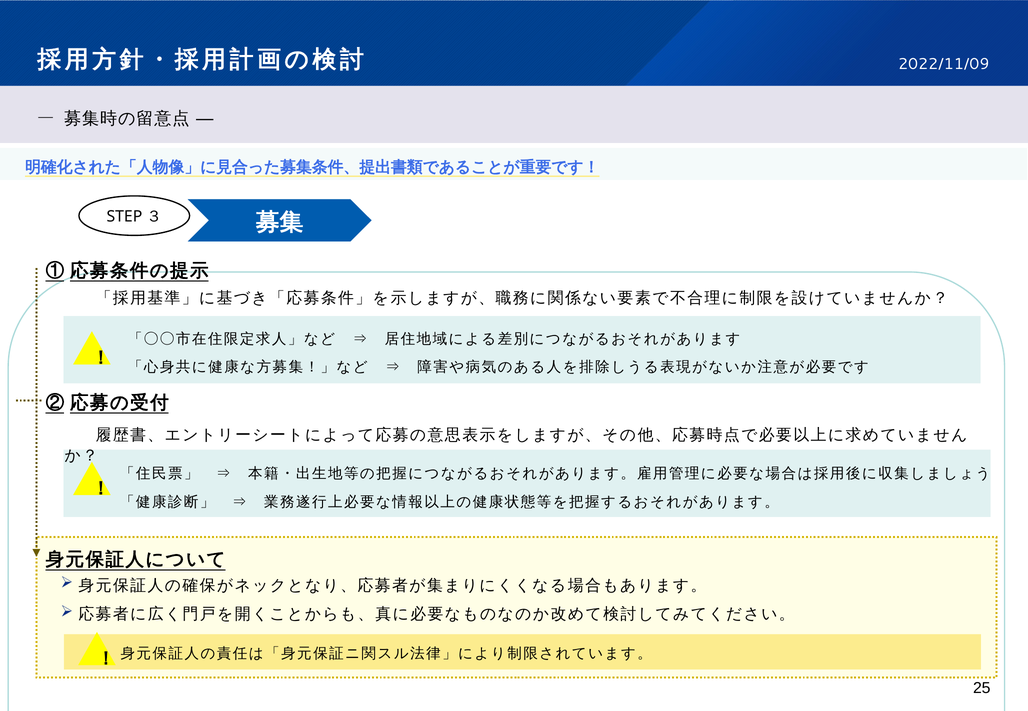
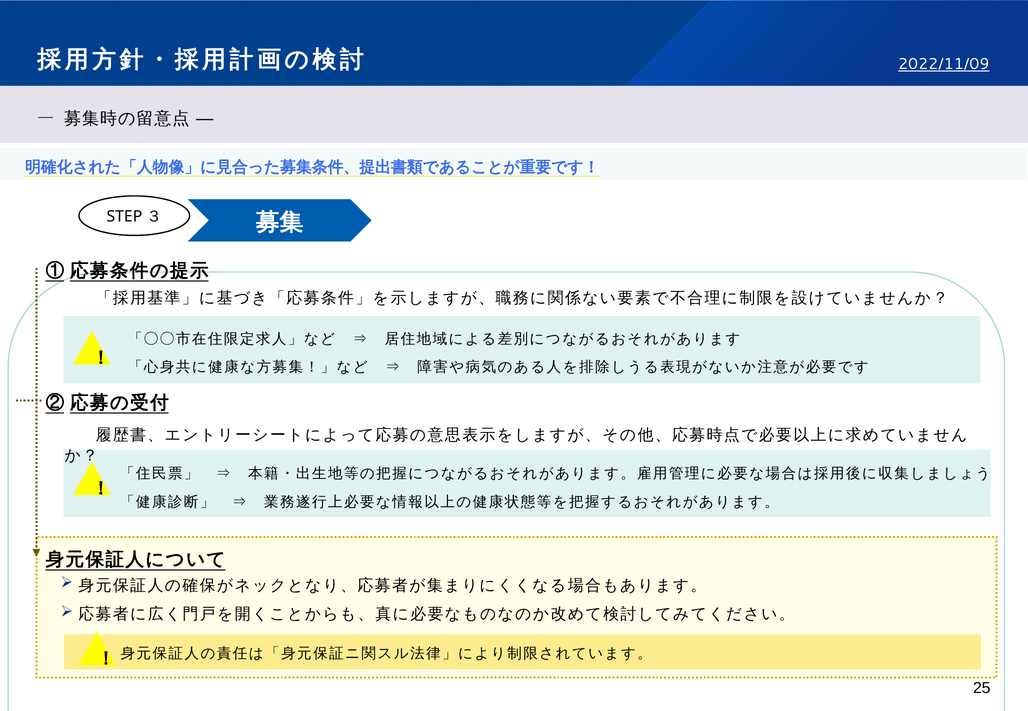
2022/11/09 underline: none -> present
